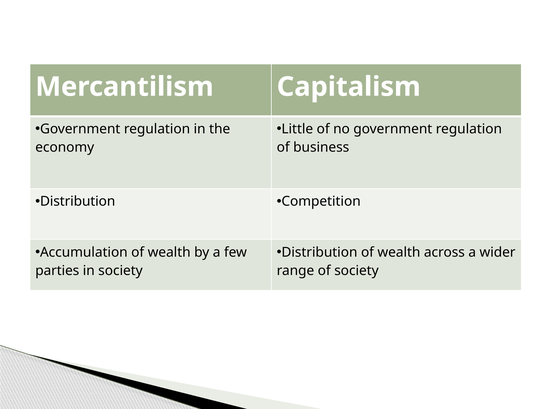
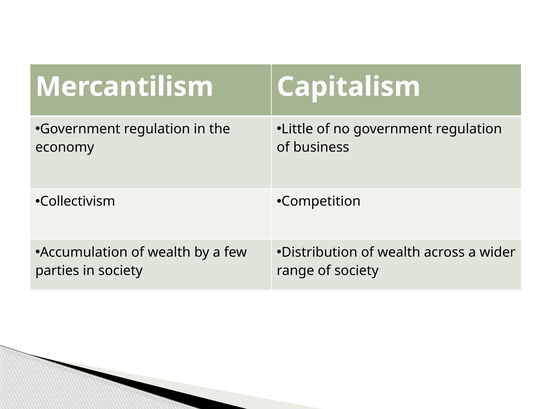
Distribution at (78, 202): Distribution -> Collectivism
